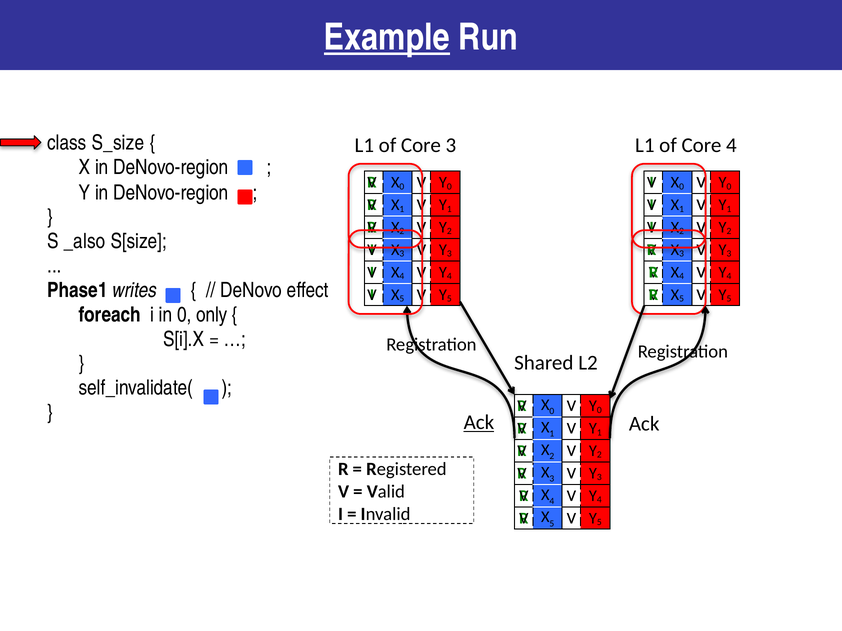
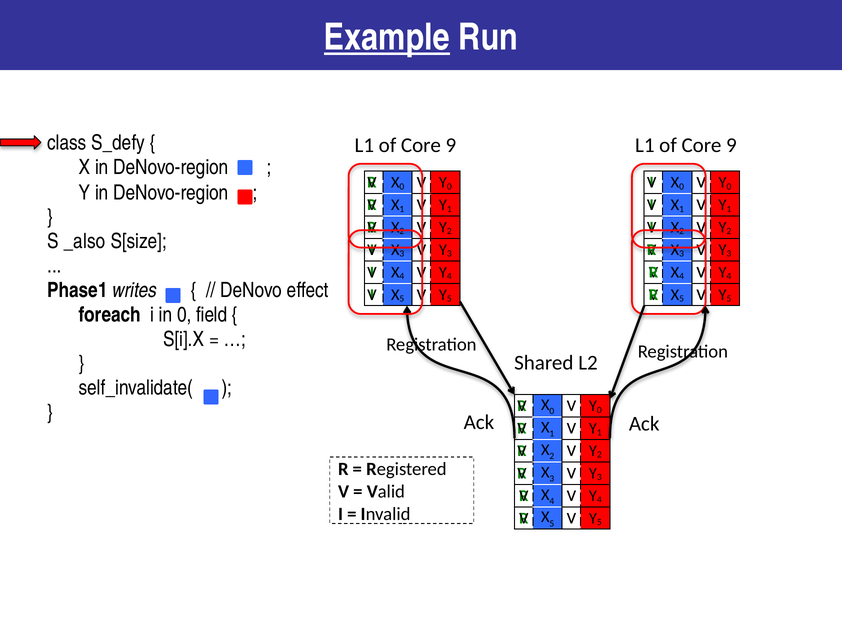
S_size: S_size -> S_defy
3 at (451, 146): 3 -> 9
4 at (731, 146): 4 -> 9
only: only -> field
Ack at (479, 423) underline: present -> none
